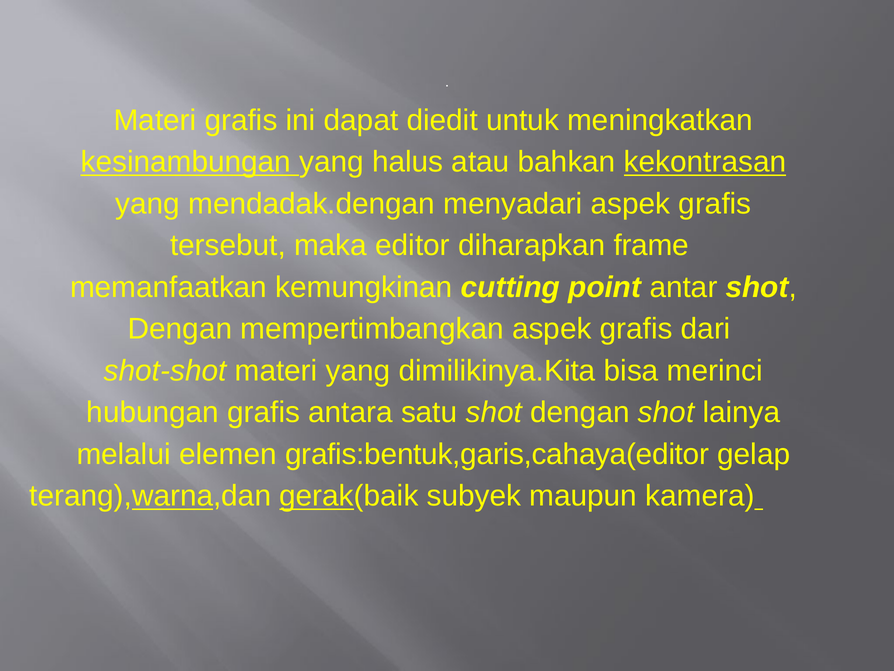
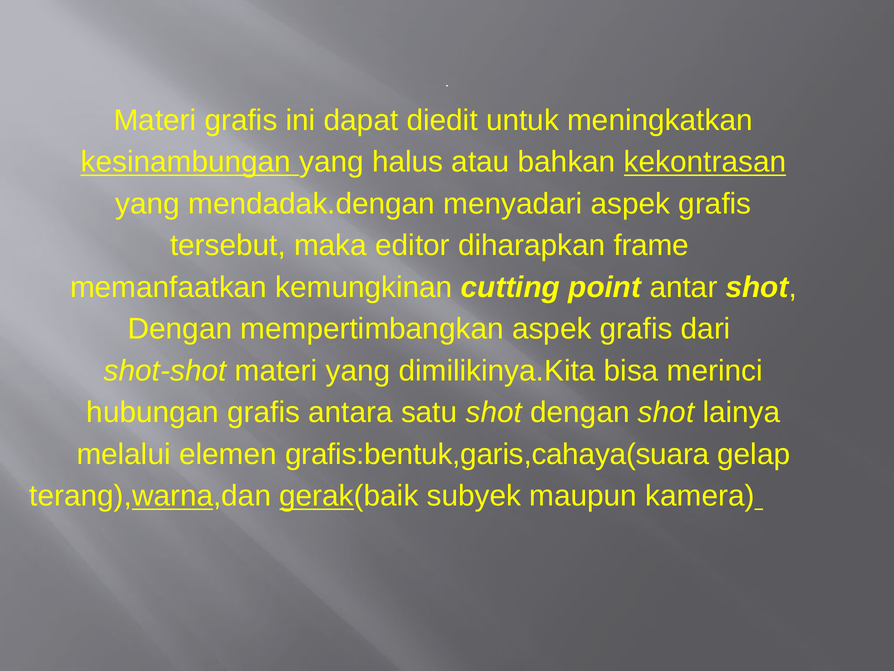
grafis:bentuk,garis,cahaya(editor: grafis:bentuk,garis,cahaya(editor -> grafis:bentuk,garis,cahaya(suara
